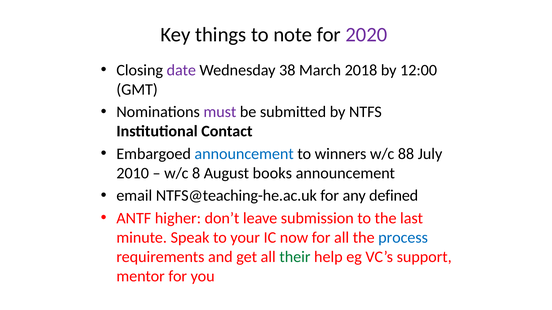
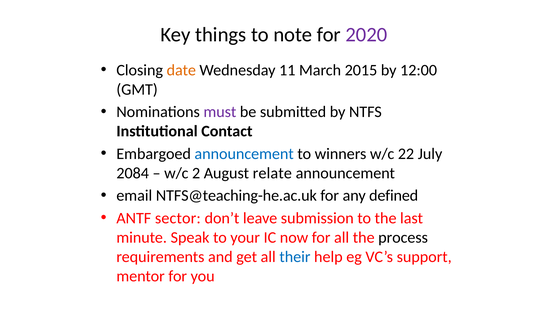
date colour: purple -> orange
38: 38 -> 11
2018: 2018 -> 2015
88: 88 -> 22
2010: 2010 -> 2084
8: 8 -> 2
books: books -> relate
higher: higher -> sector
process colour: blue -> black
their colour: green -> blue
